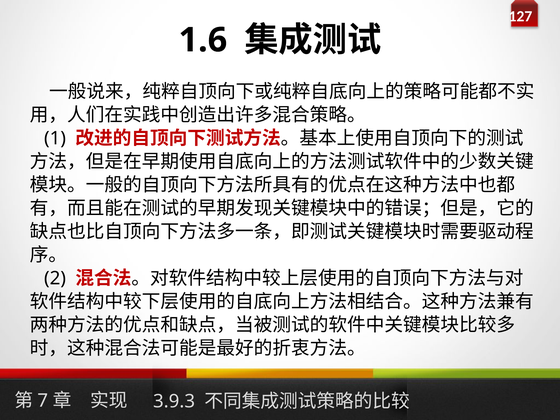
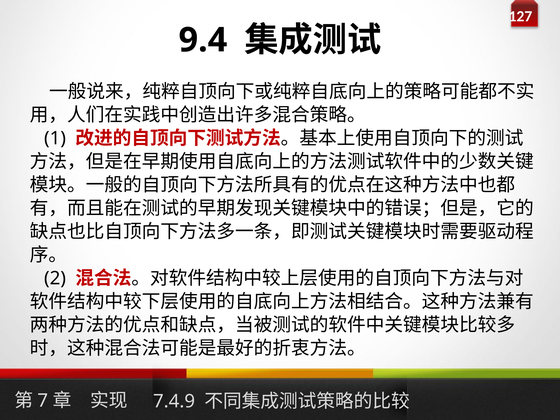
1.6: 1.6 -> 9.4
3.9.3: 3.9.3 -> 7.4.9
